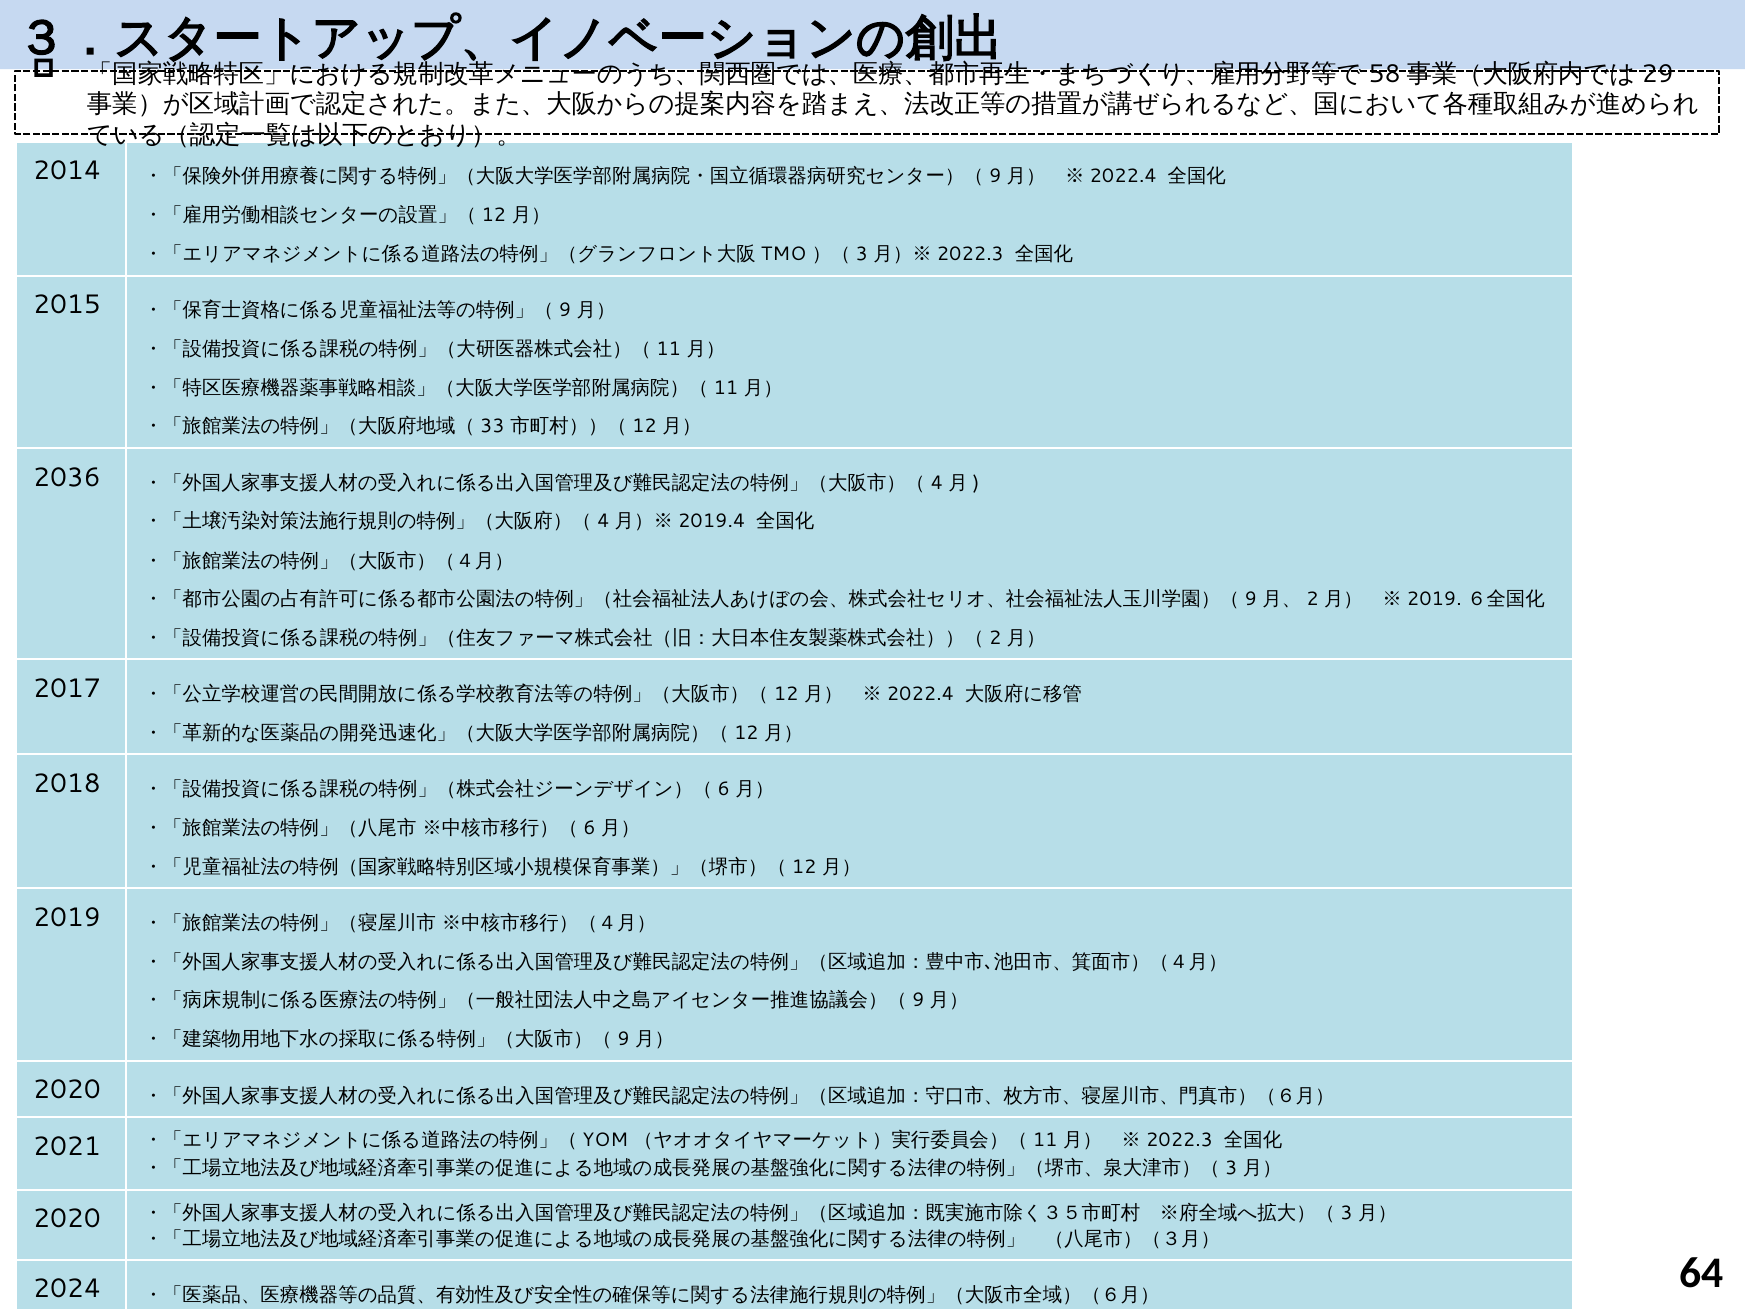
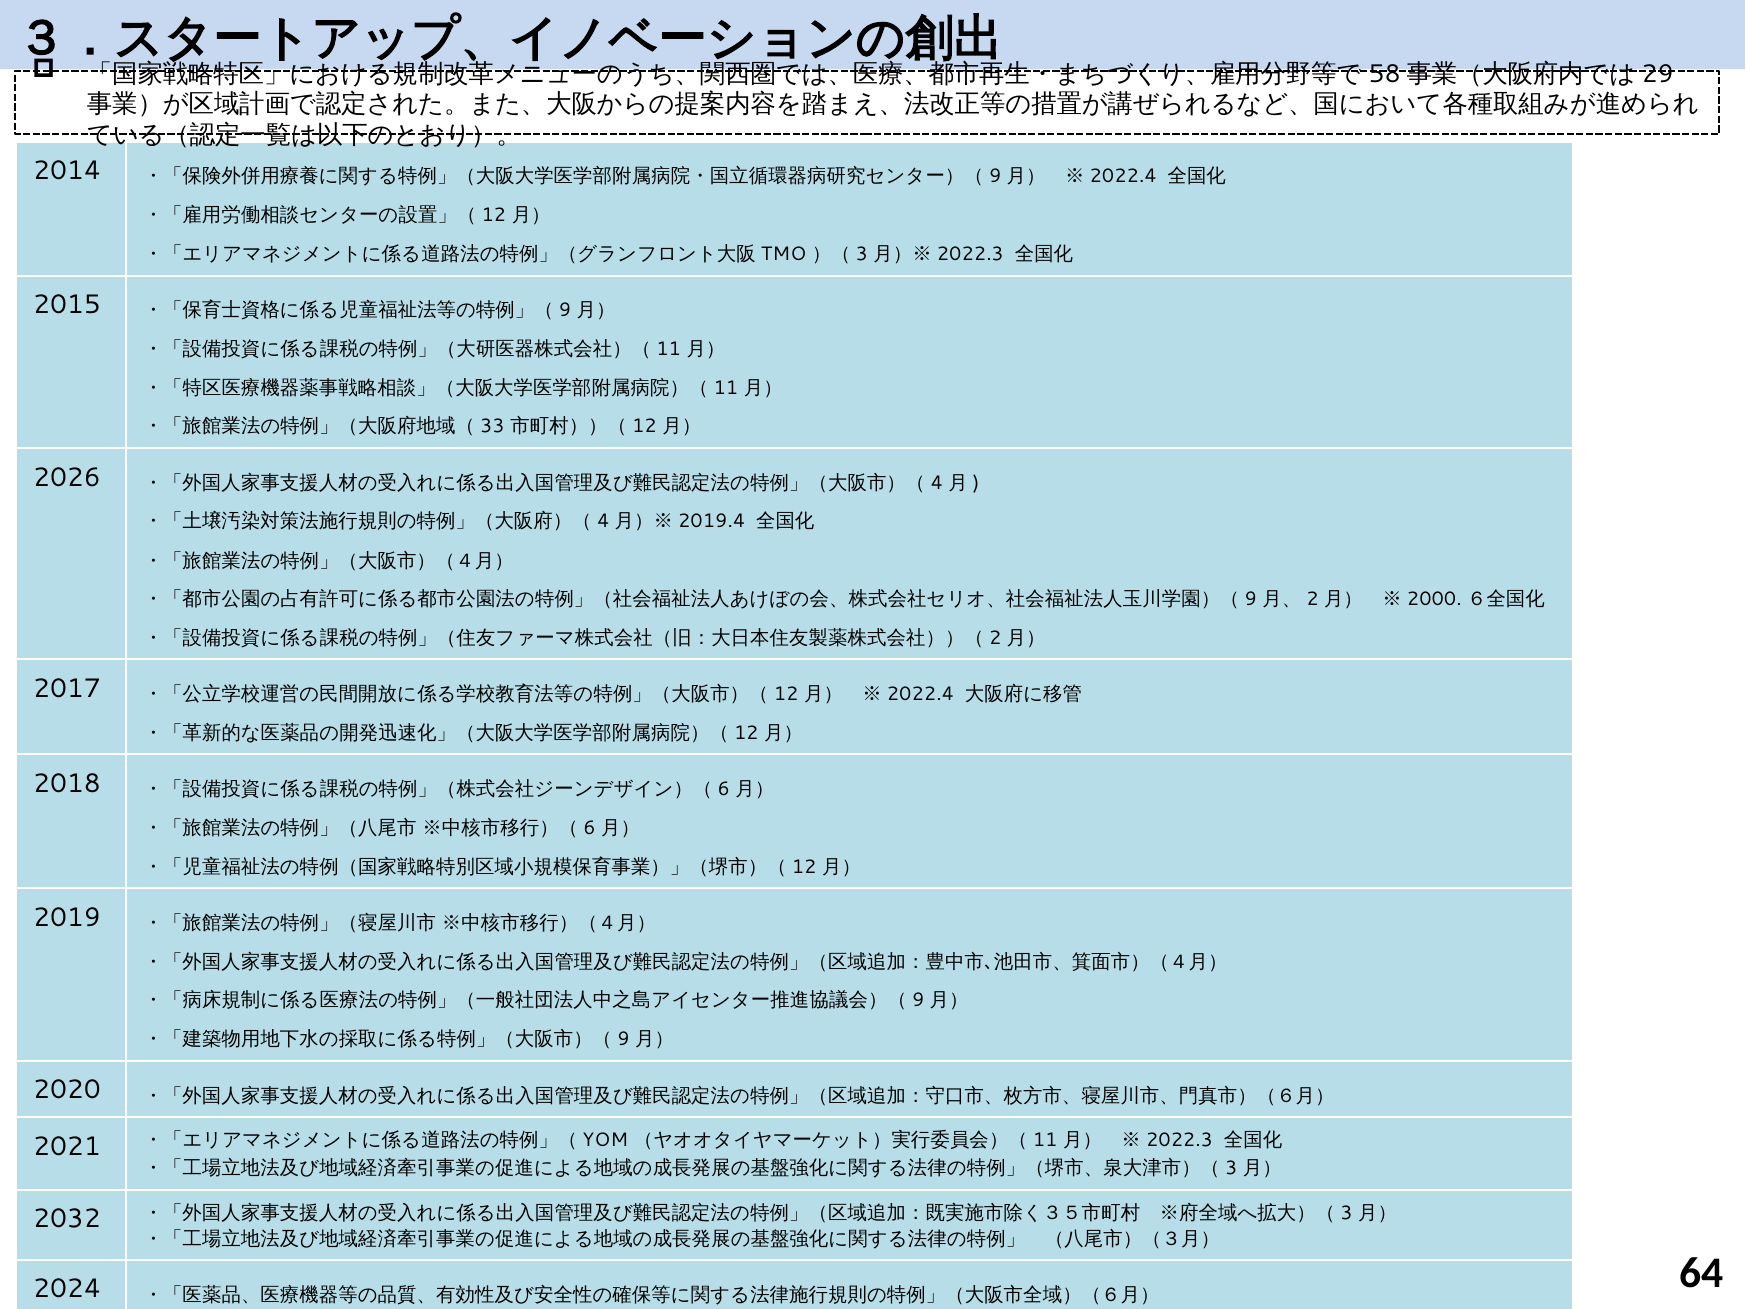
2036: 2036 -> 2026
2019 at (1434, 599): 2019 -> 2000
2020 at (67, 1219): 2020 -> 2032
